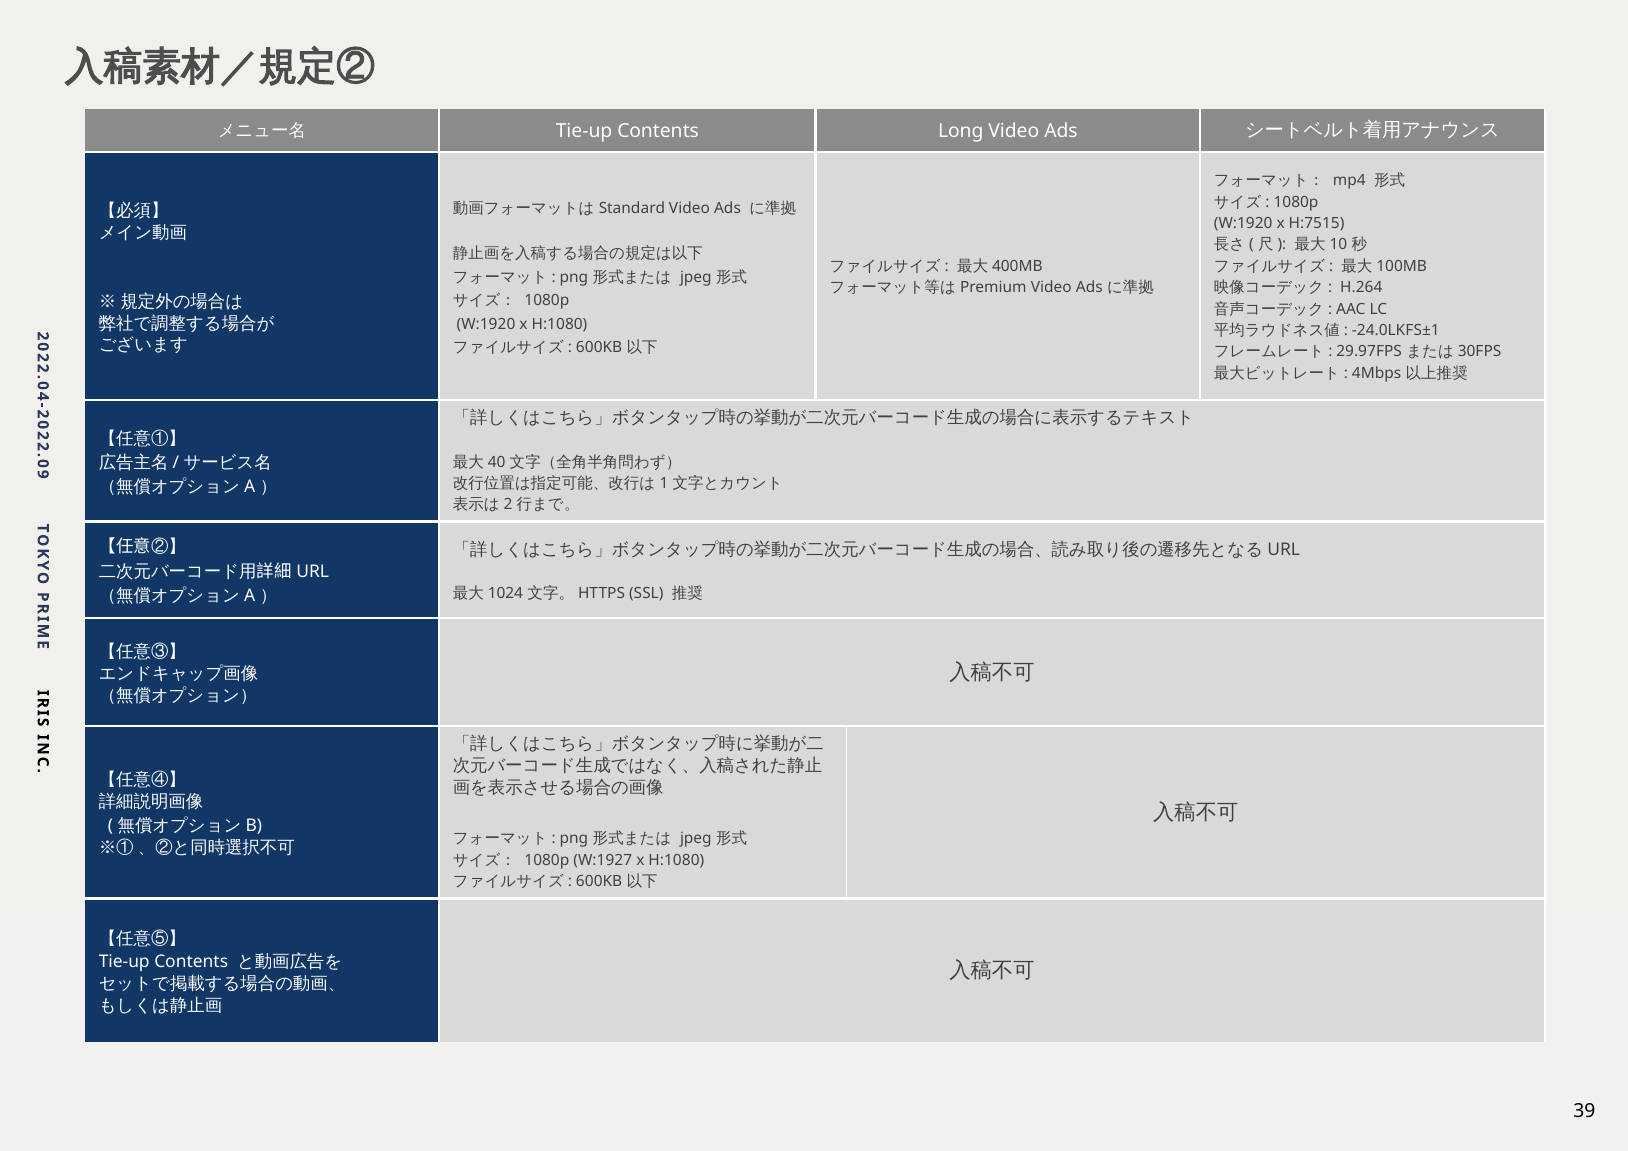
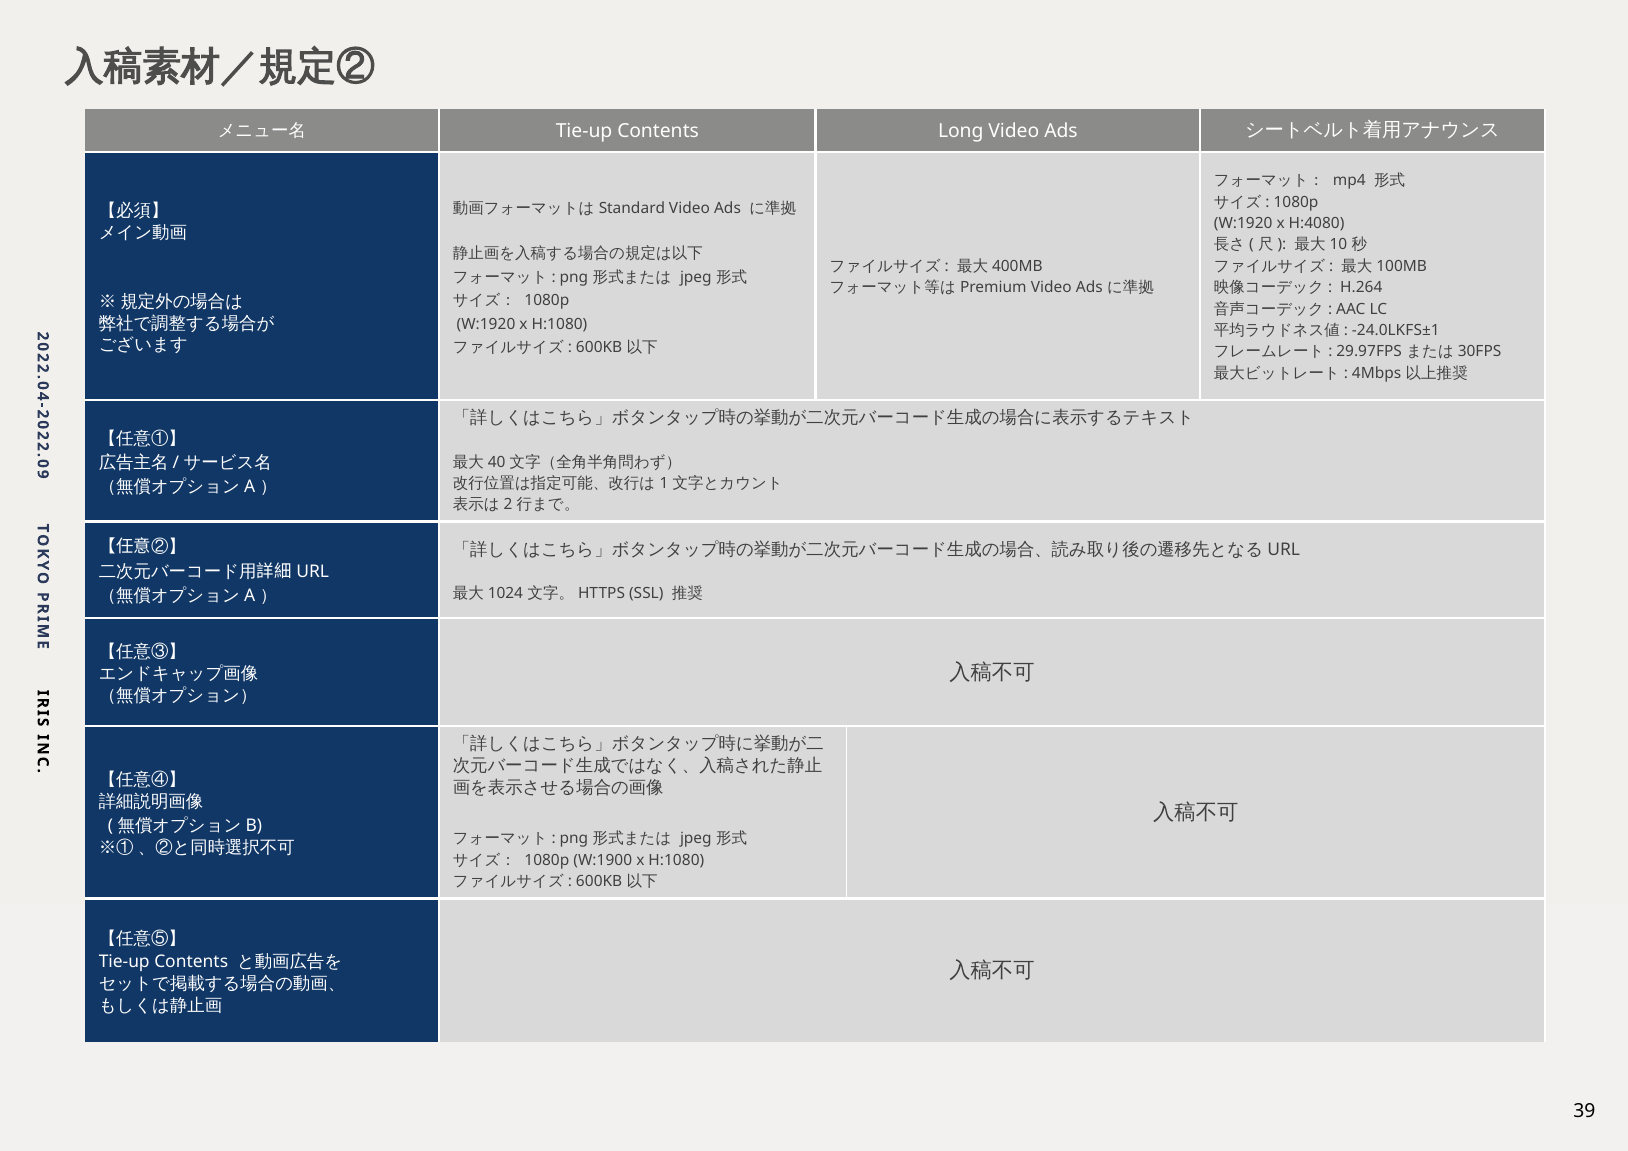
H:7515: H:7515 -> H:4080
W:1927: W:1927 -> W:1900
